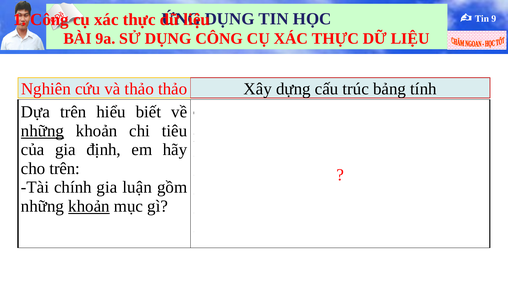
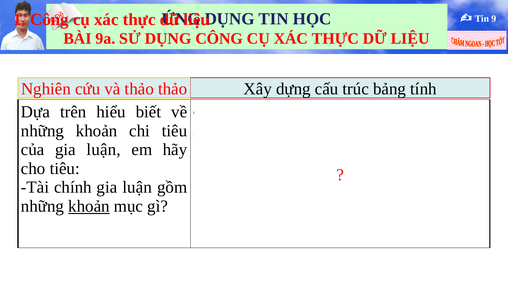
những at (43, 131) underline: present -> none
của gia định: định -> luận
cho trên: trên -> tiêu
